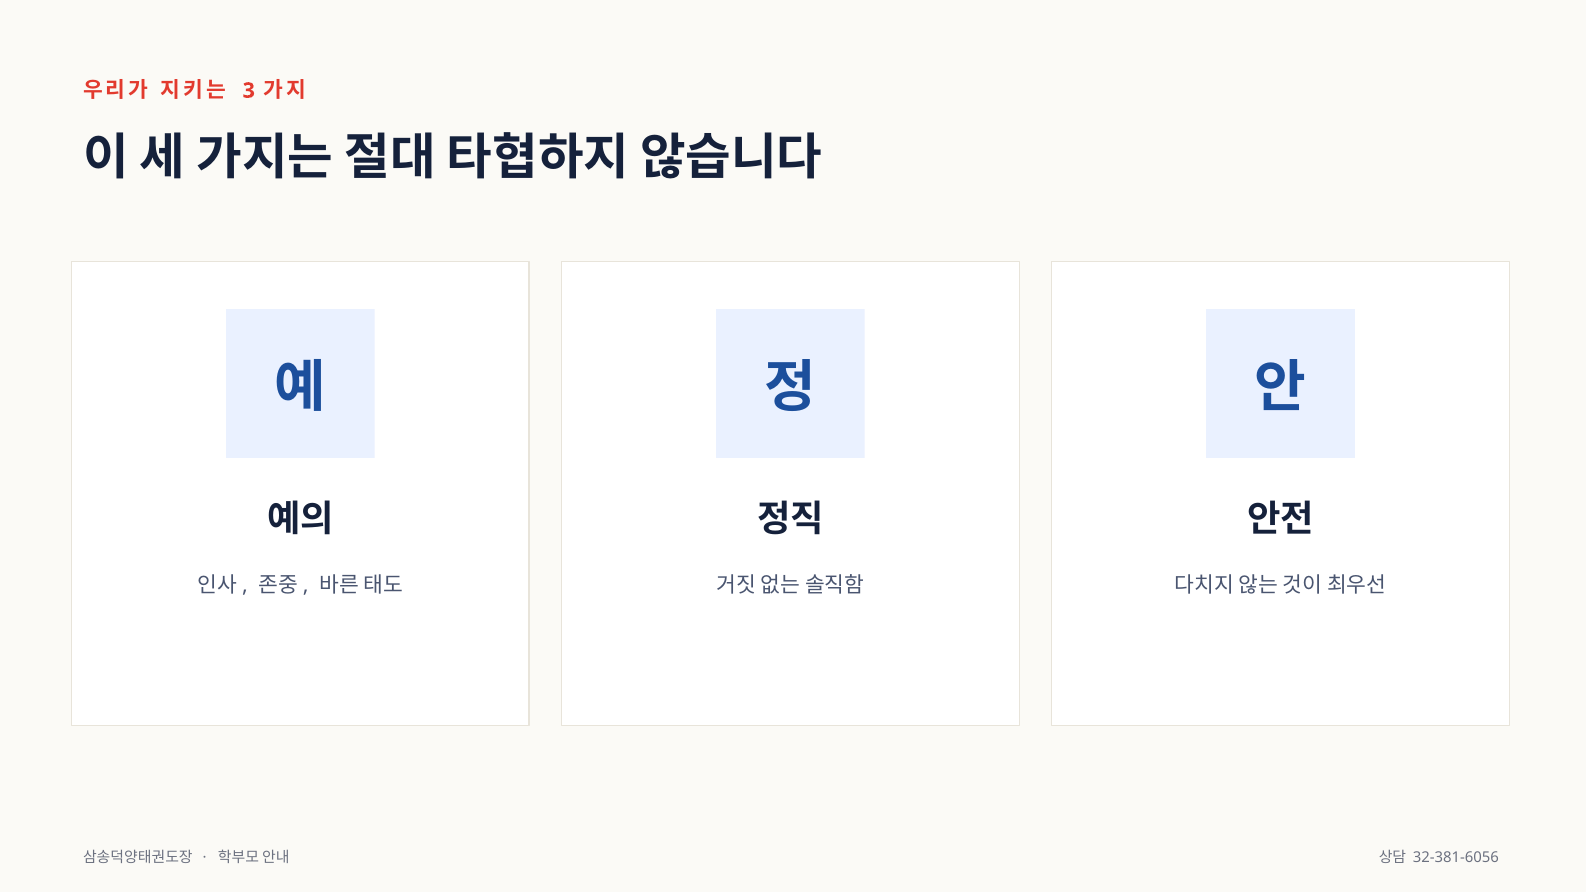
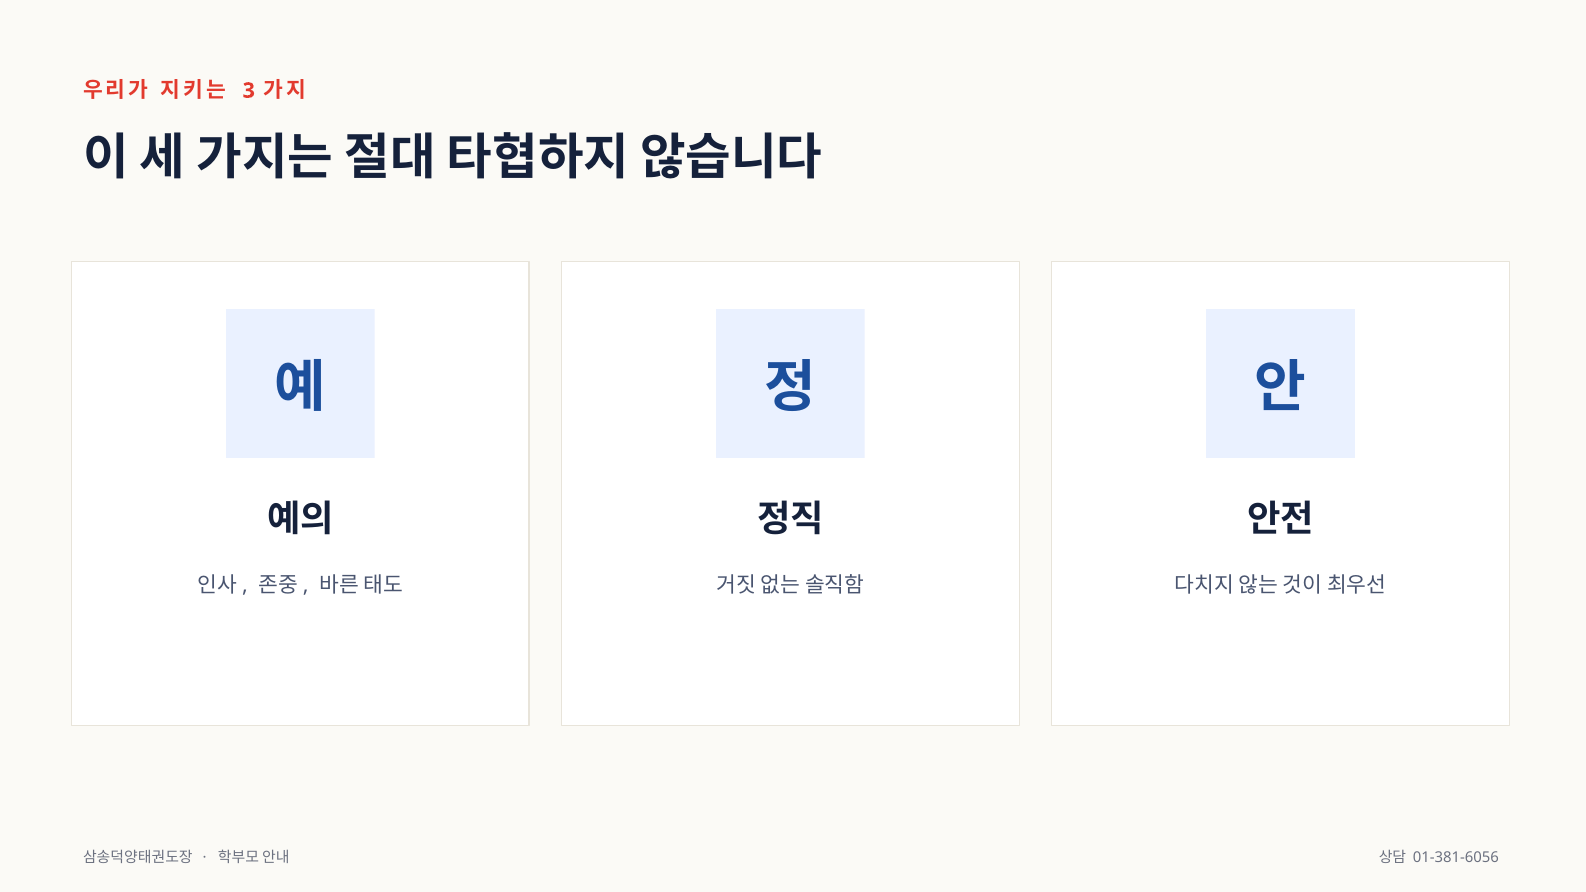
32-381-6056: 32-381-6056 -> 01-381-6056
